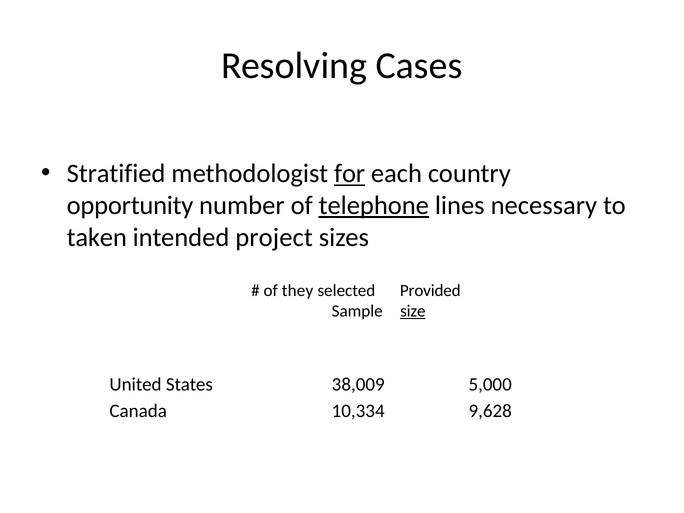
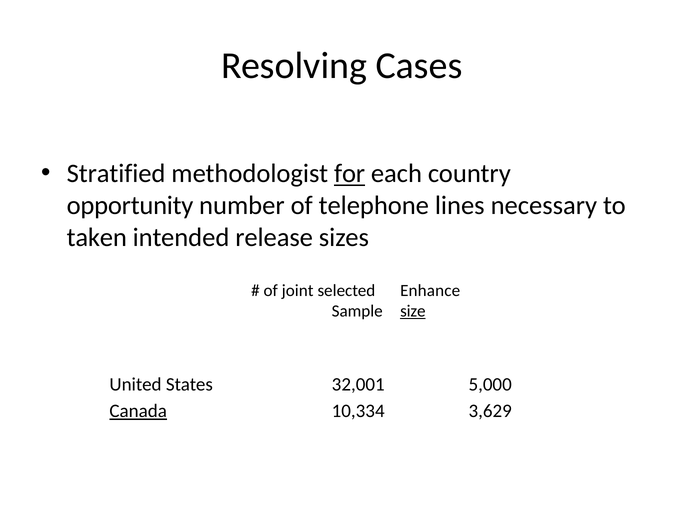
telephone underline: present -> none
project: project -> release
they: they -> joint
Provided: Provided -> Enhance
38,009: 38,009 -> 32,001
Canada underline: none -> present
9,628: 9,628 -> 3,629
